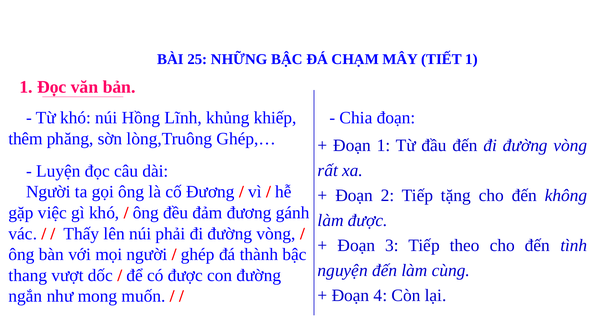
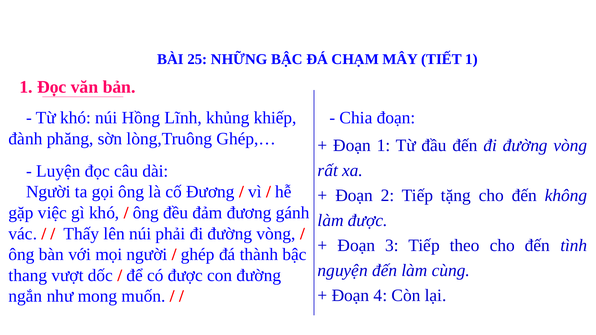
thêm: thêm -> đành
